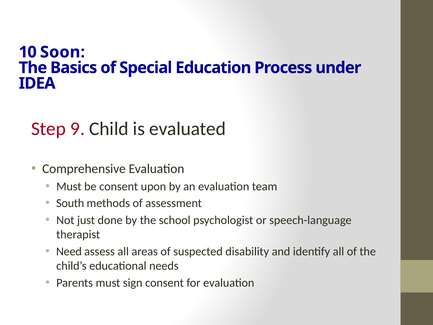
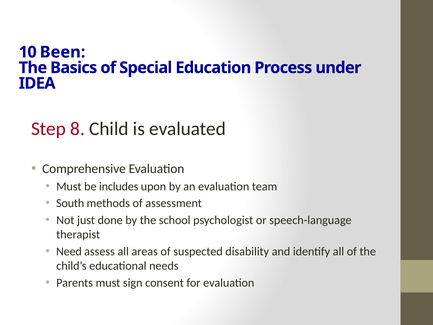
Soon: Soon -> Been
9: 9 -> 8
be consent: consent -> includes
